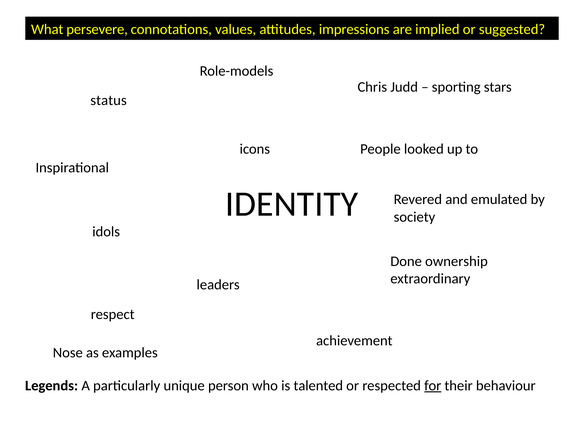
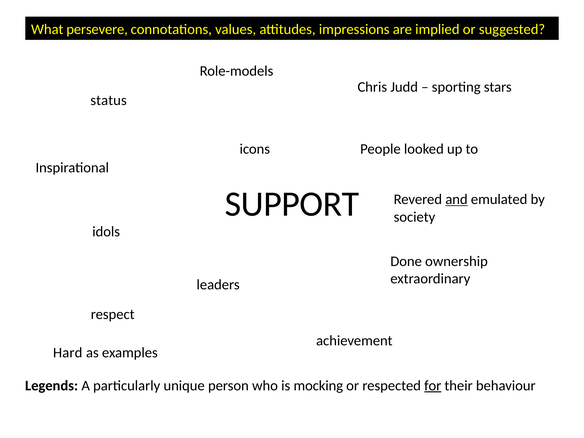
IDENTITY: IDENTITY -> SUPPORT
and underline: none -> present
Nose: Nose -> Hard
talented: talented -> mocking
